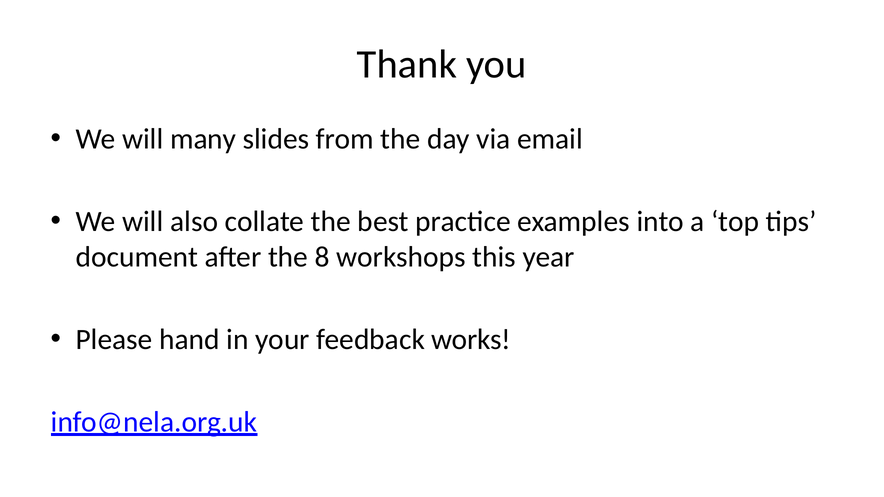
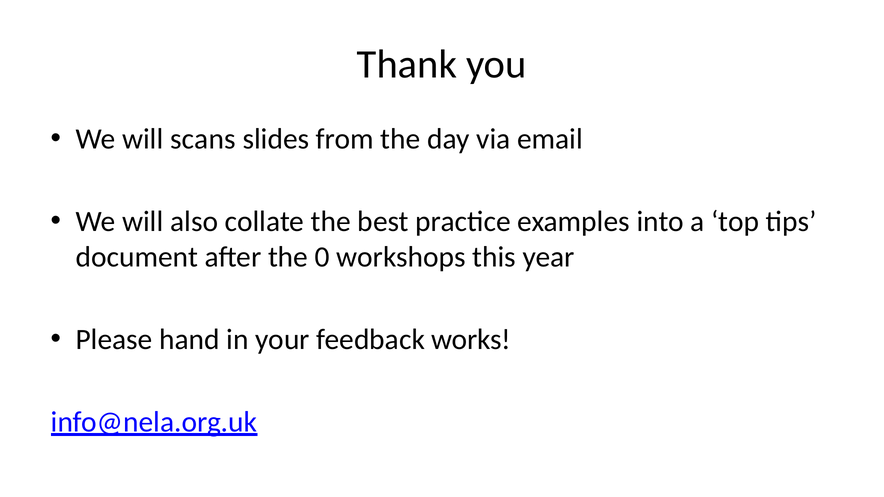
many: many -> scans
8: 8 -> 0
